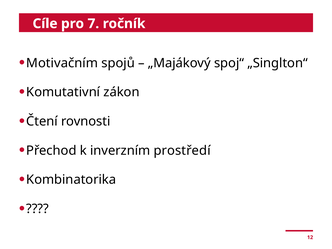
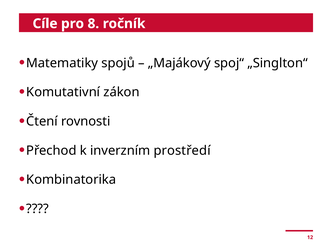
7: 7 -> 8
Motivačním: Motivačním -> Matematiky
